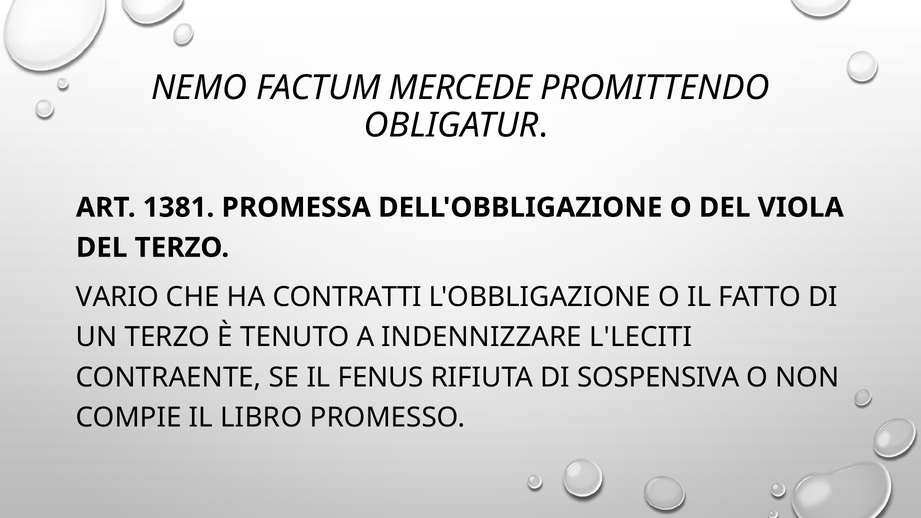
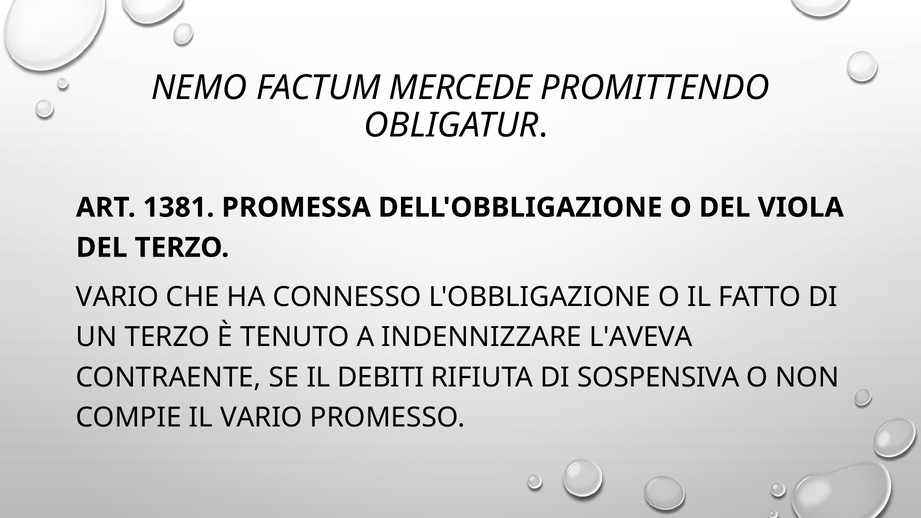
CONTRATTI: CONTRATTI -> CONNESSO
L'LECITI: L'LECITI -> L'AVEVA
FENUS: FENUS -> DEBITI
IL LIBRO: LIBRO -> VARIO
